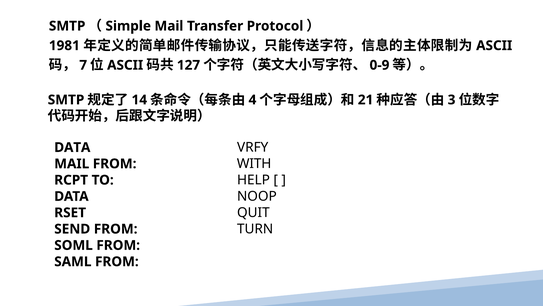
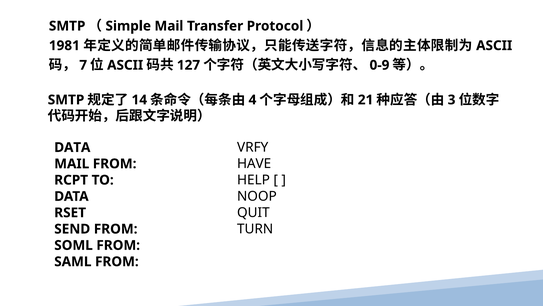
WITH: WITH -> HAVE
